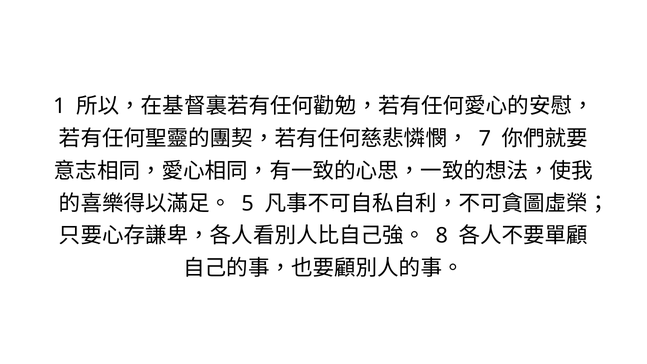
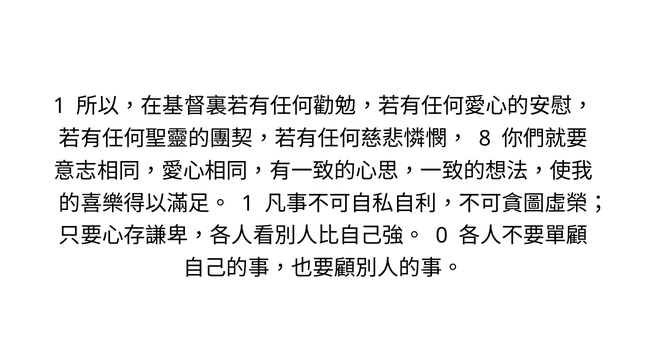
7: 7 -> 8
5 at (248, 203): 5 -> 1
8: 8 -> 0
